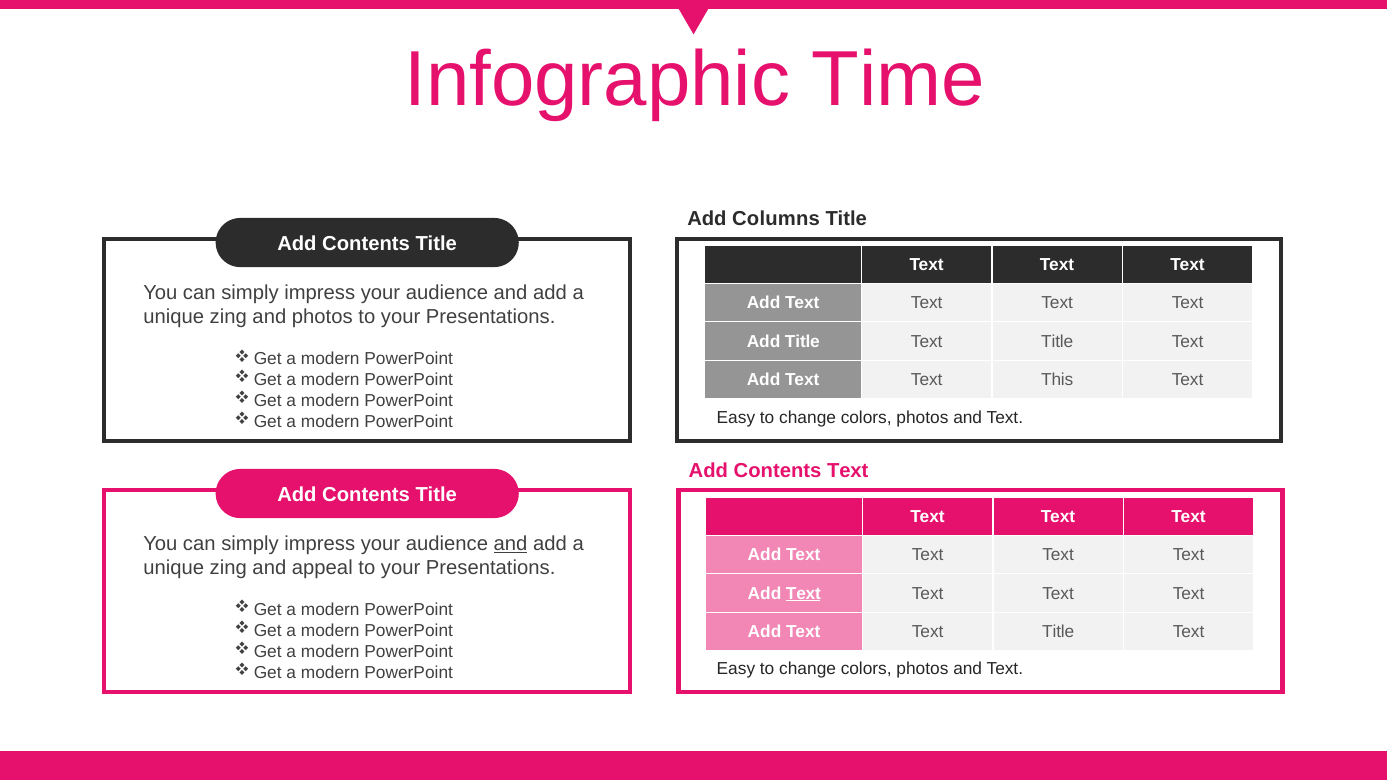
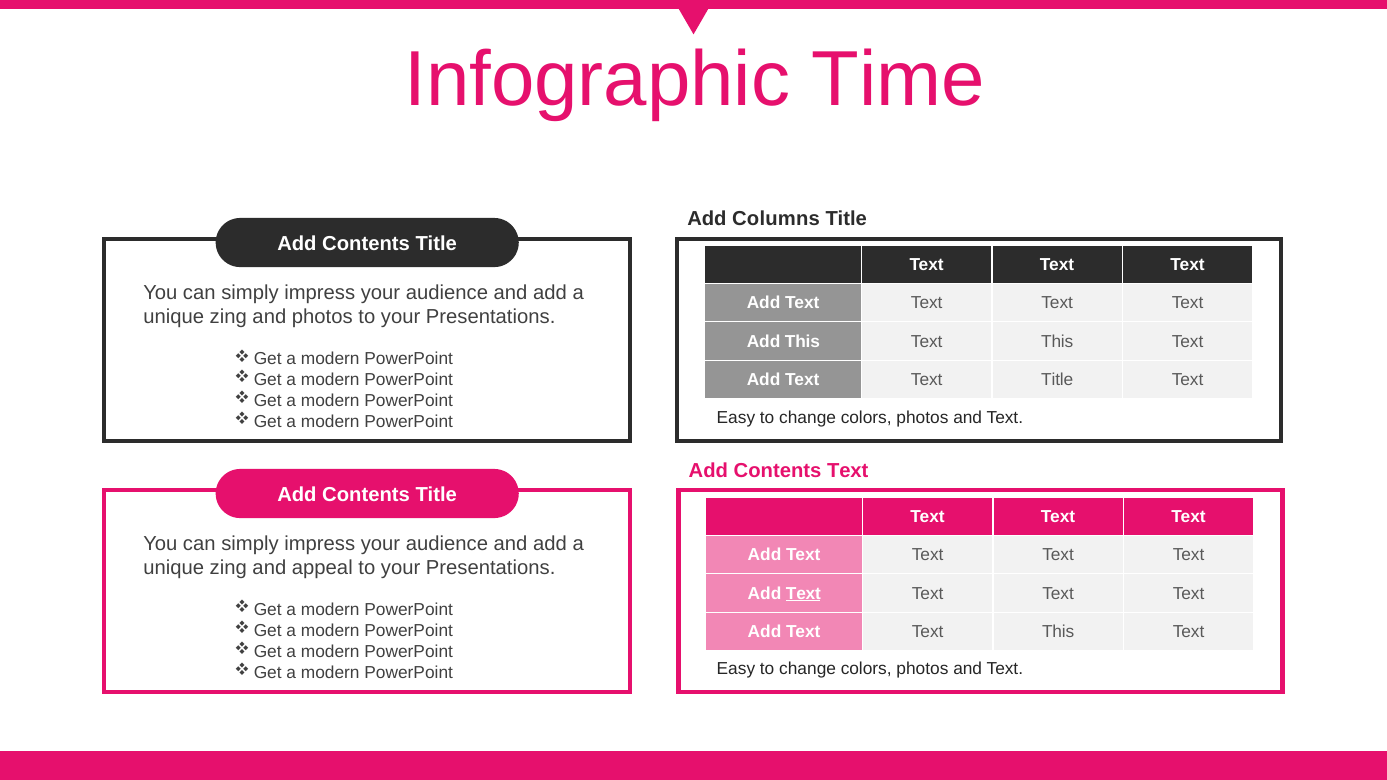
Add Title: Title -> This
Title at (1057, 341): Title -> This
Text This: This -> Title
and at (511, 544) underline: present -> none
Text Text Title: Title -> This
